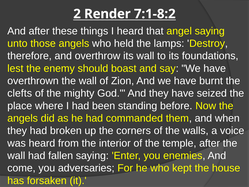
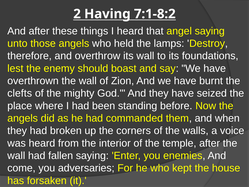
Render: Render -> Having
